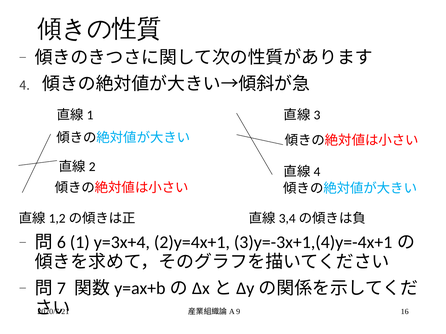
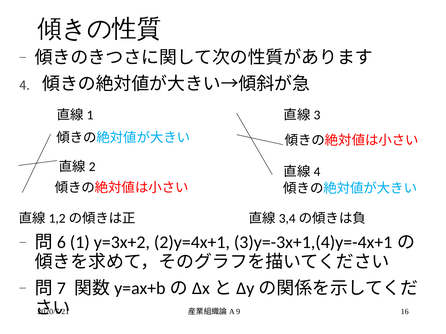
y=3x+4: y=3x+4 -> y=3x+2
